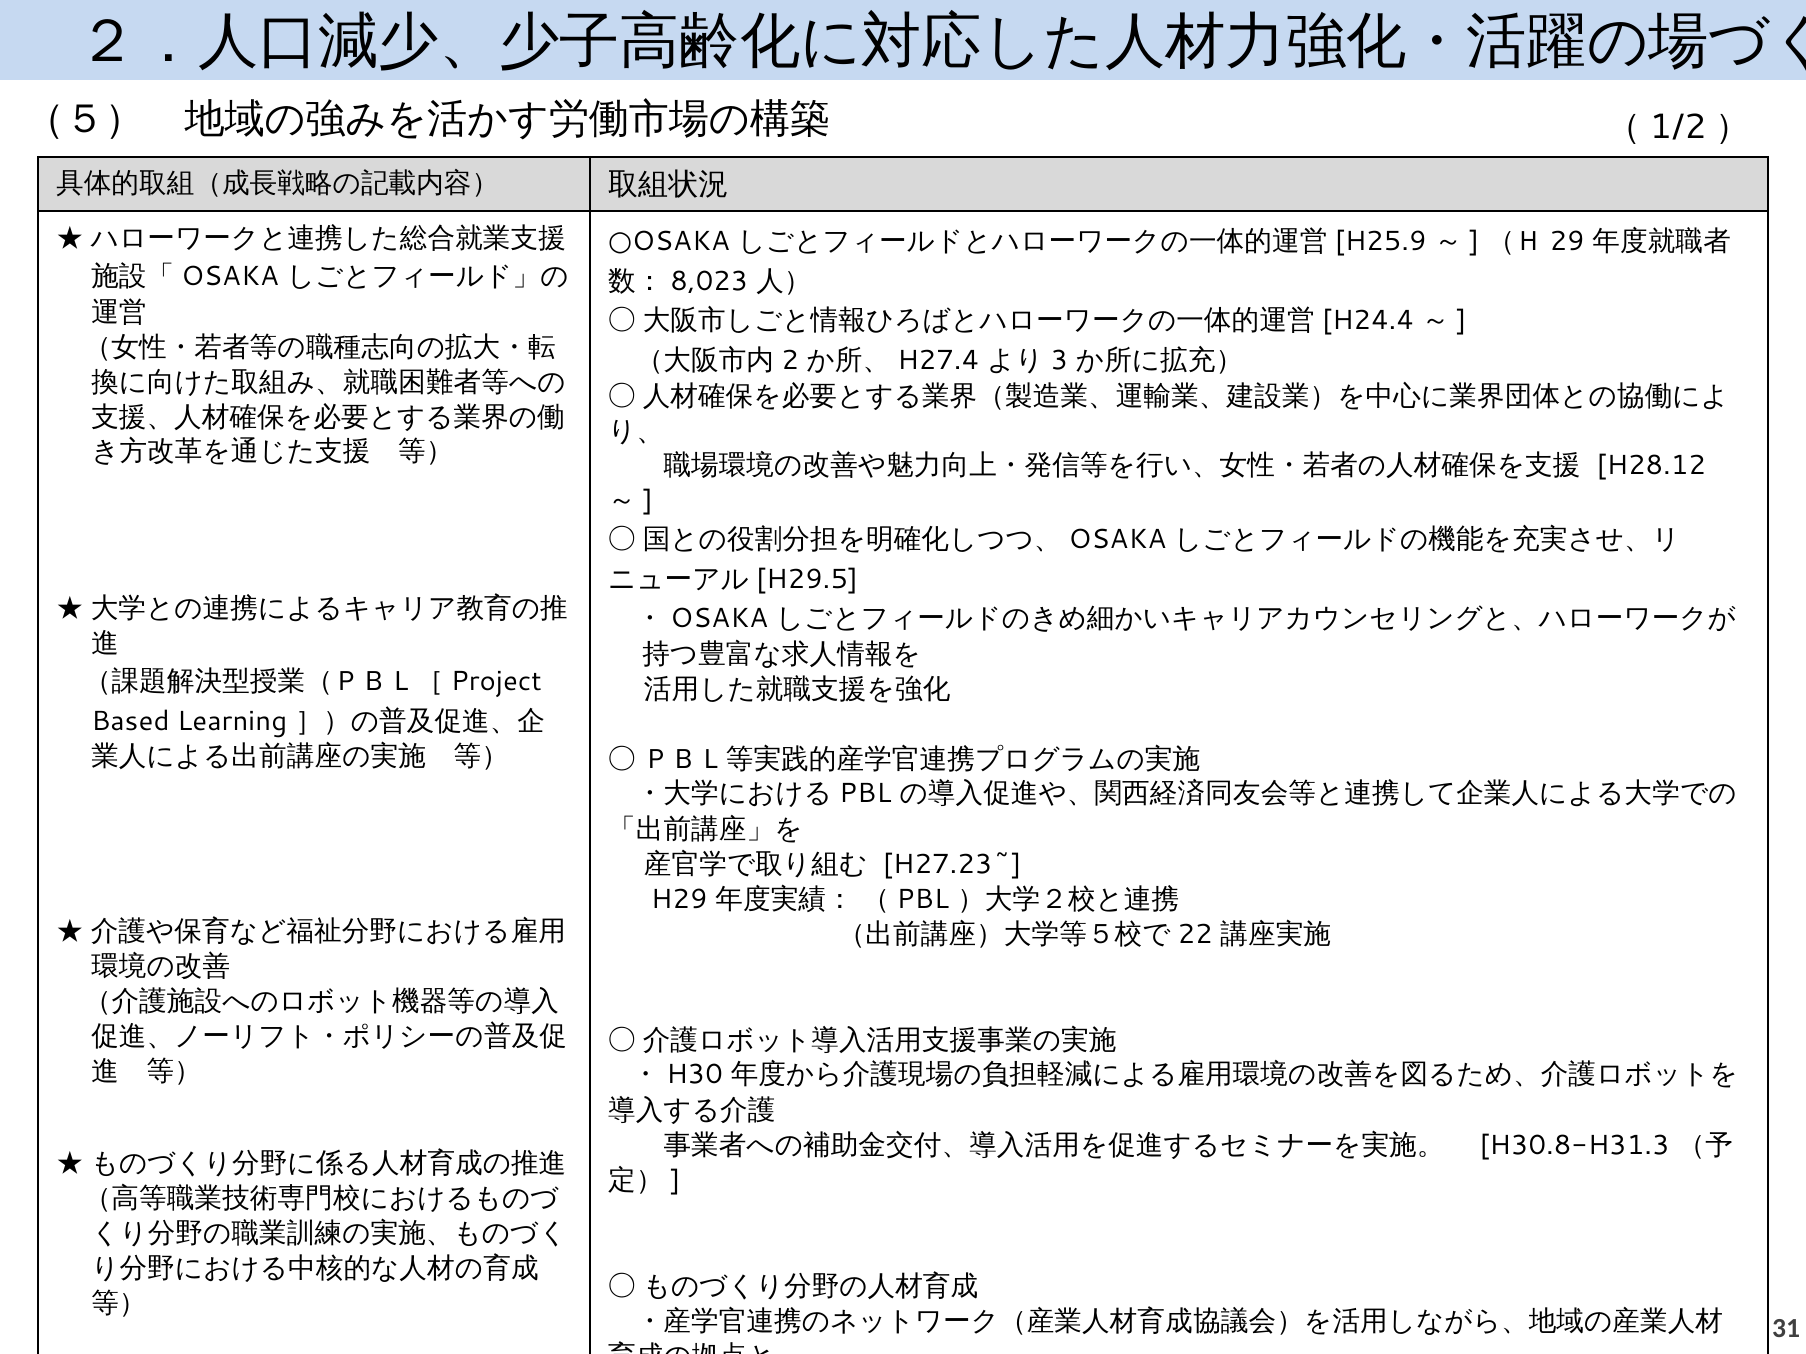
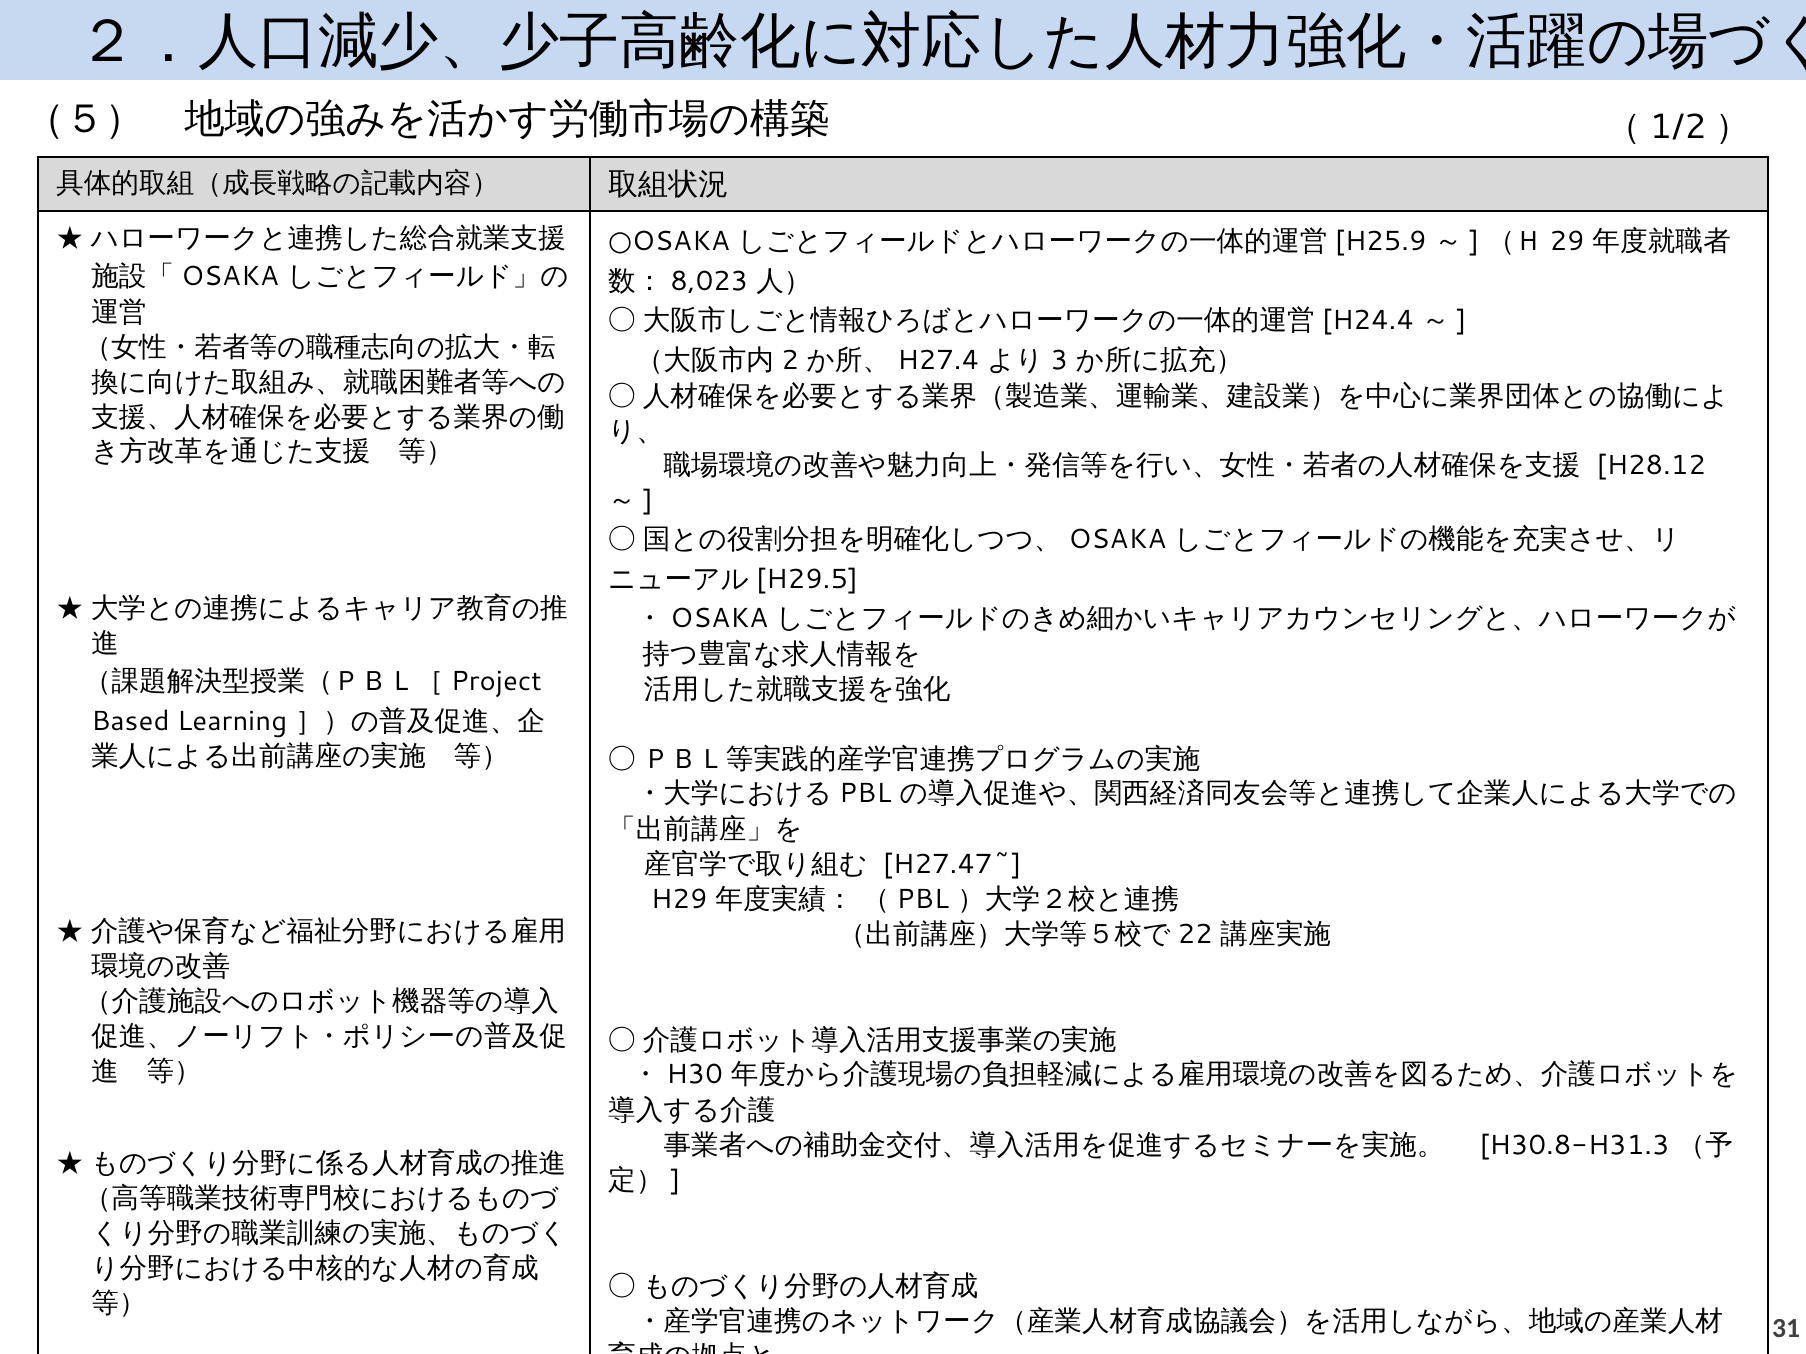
H27.23~: H27.23~ -> H27.47~
